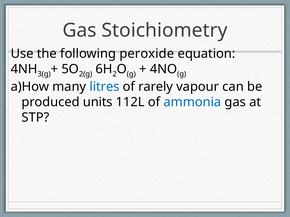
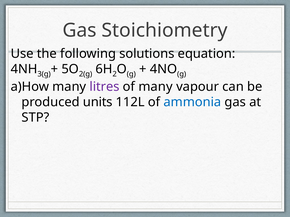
peroxide: peroxide -> solutions
litres colour: blue -> purple
of rarely: rarely -> many
